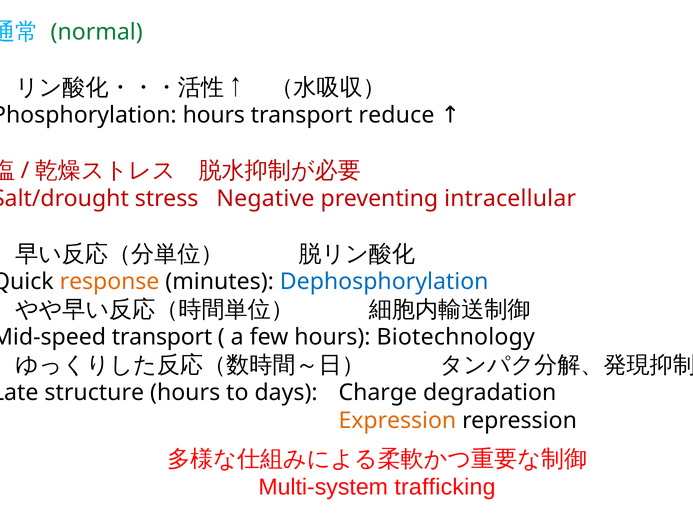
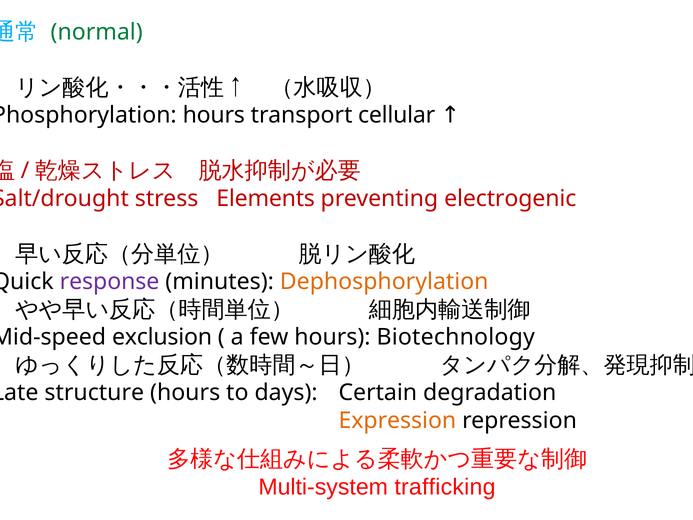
reduce: reduce -> cellular
Negative: Negative -> Elements
intracellular: intracellular -> electrogenic
response colour: orange -> purple
Dephosphorylation colour: blue -> orange
transport at (162, 337): transport -> exclusion
Charge: Charge -> Certain
